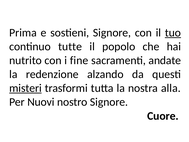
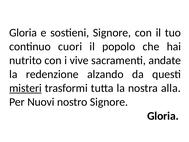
Prima at (23, 33): Prima -> Gloria
tuo underline: present -> none
tutte: tutte -> cuori
fine: fine -> vive
Cuore at (163, 116): Cuore -> Gloria
